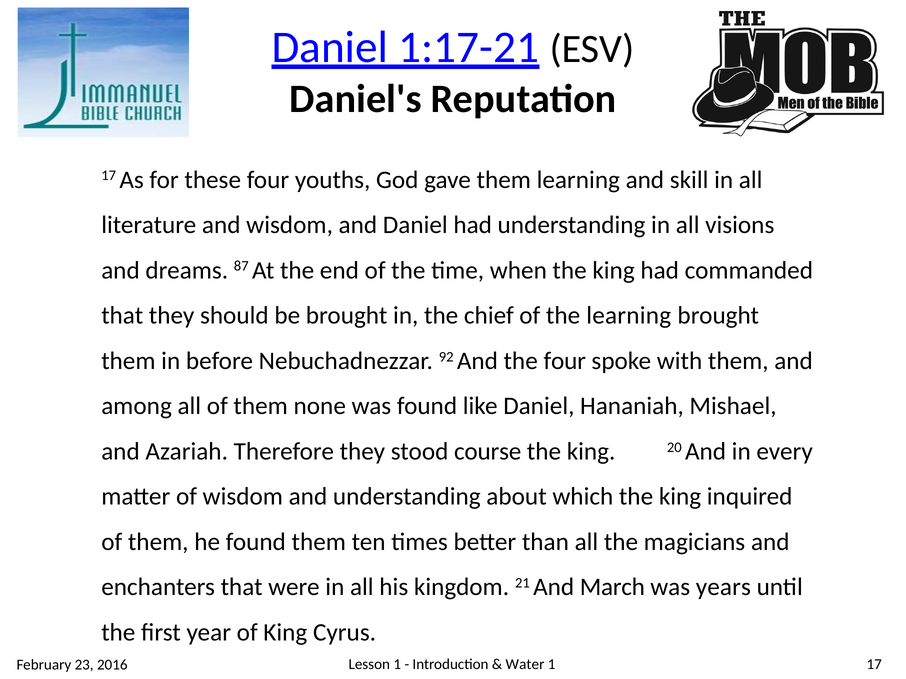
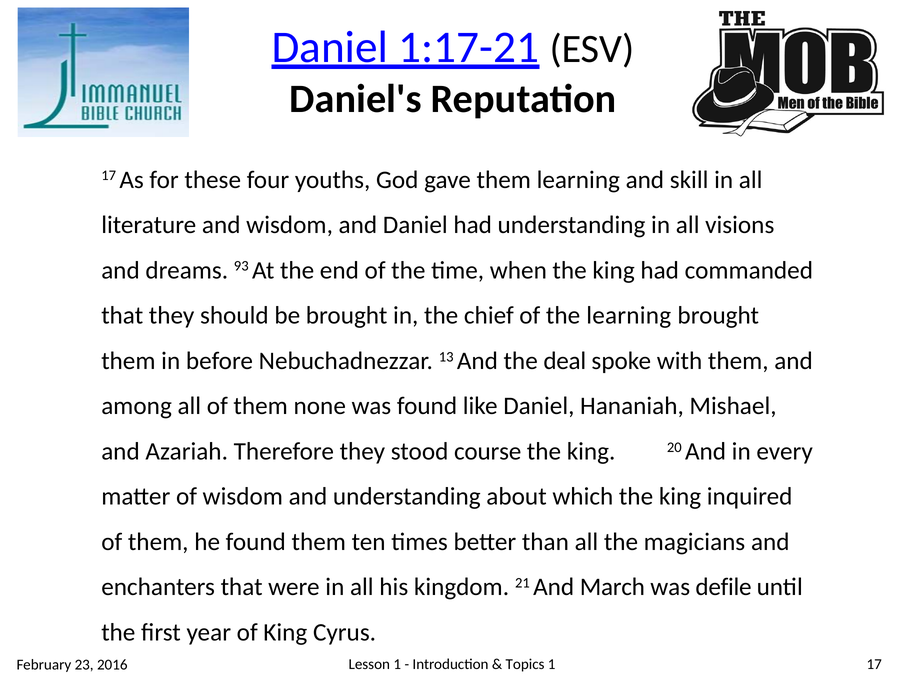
87: 87 -> 93
92: 92 -> 13
the four: four -> deal
years: years -> defile
Water: Water -> Topics
